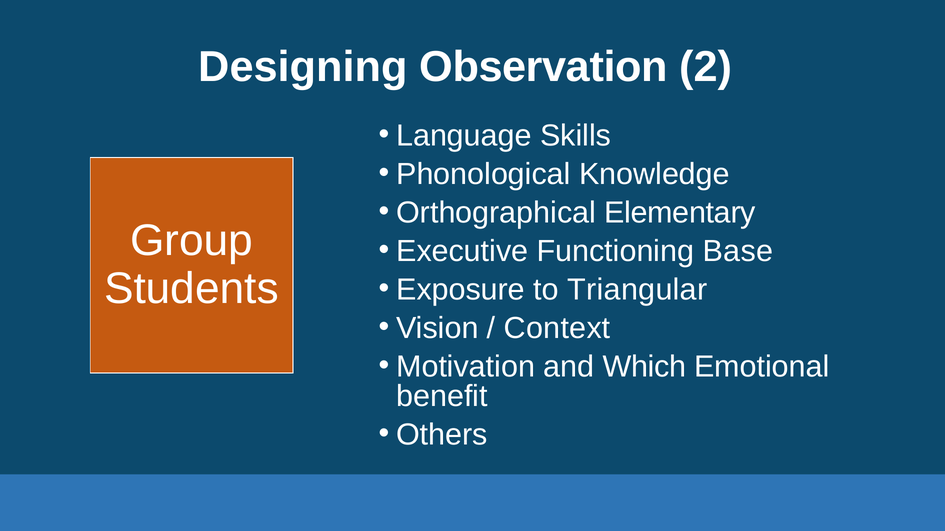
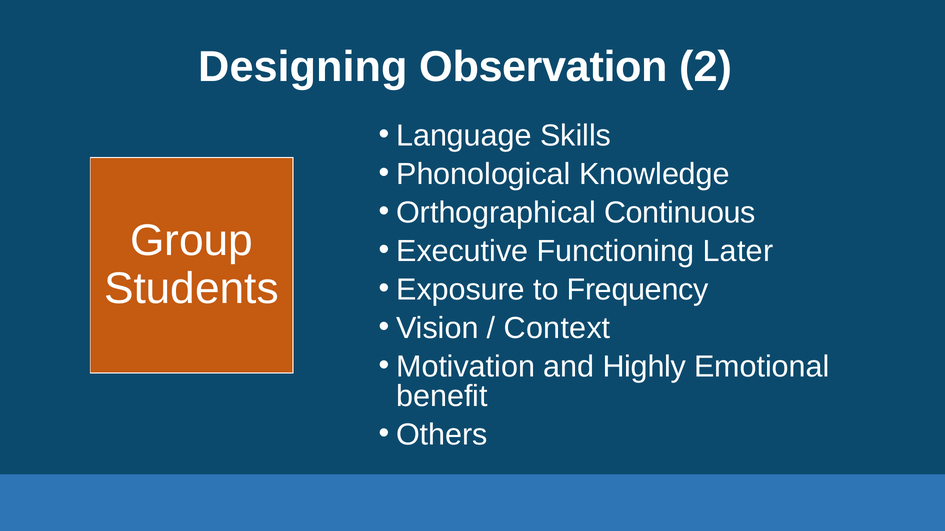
Elementary: Elementary -> Continuous
Base: Base -> Later
Triangular: Triangular -> Frequency
Which: Which -> Highly
